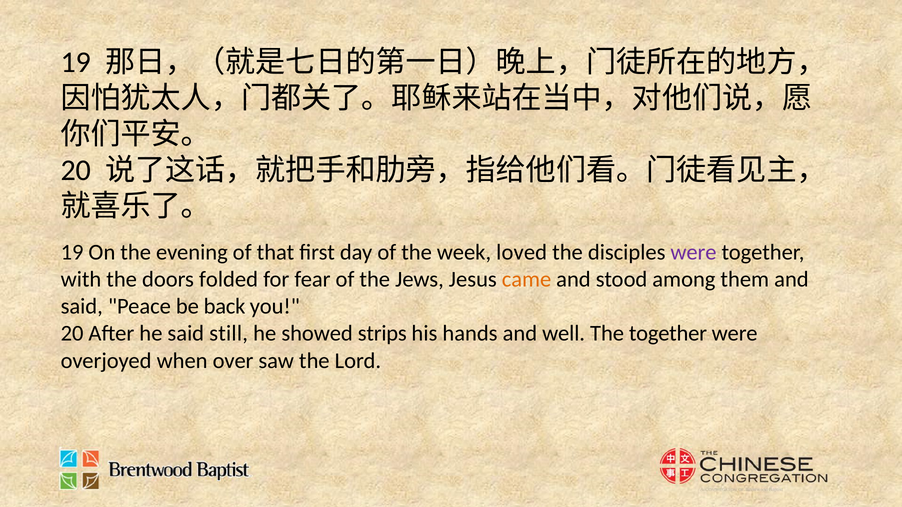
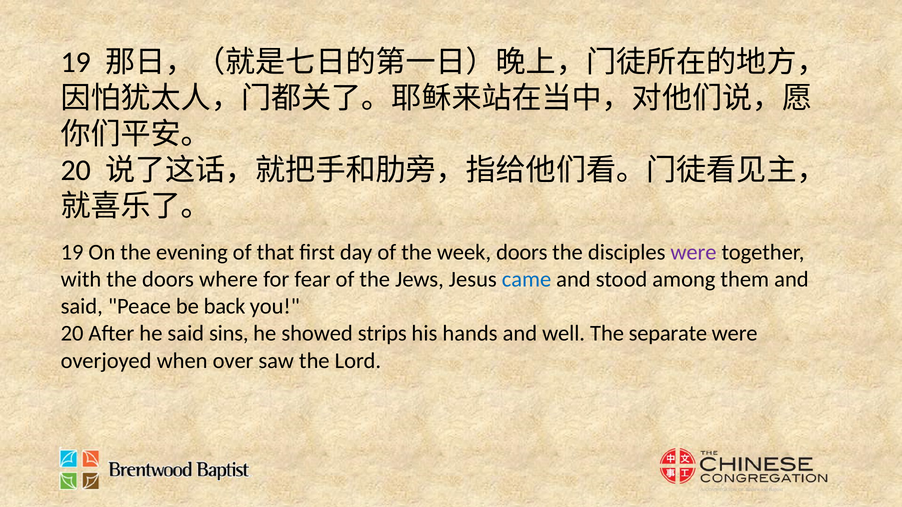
week loved: loved -> doors
folded: folded -> where
came colour: orange -> blue
still: still -> sins
The together: together -> separate
